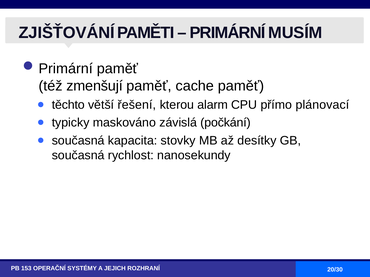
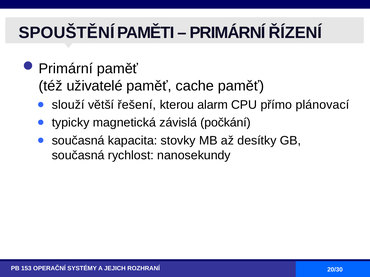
ZJIŠŤOVÁNÍ: ZJIŠŤOVÁNÍ -> SPOUŠTĚNÍ
MUSÍM: MUSÍM -> ŘÍZENÍ
zmenšují: zmenšují -> uživatelé
těchto: těchto -> slouží
maskováno: maskováno -> magnetická
